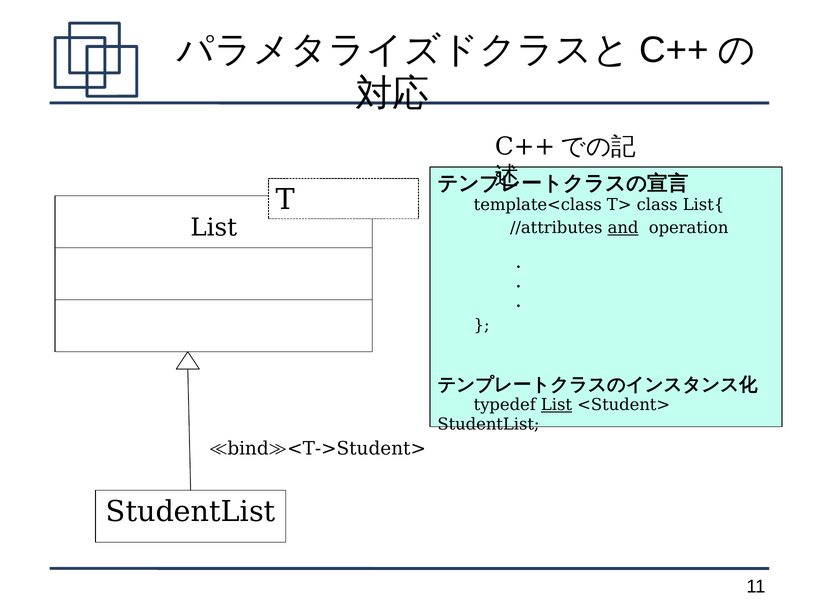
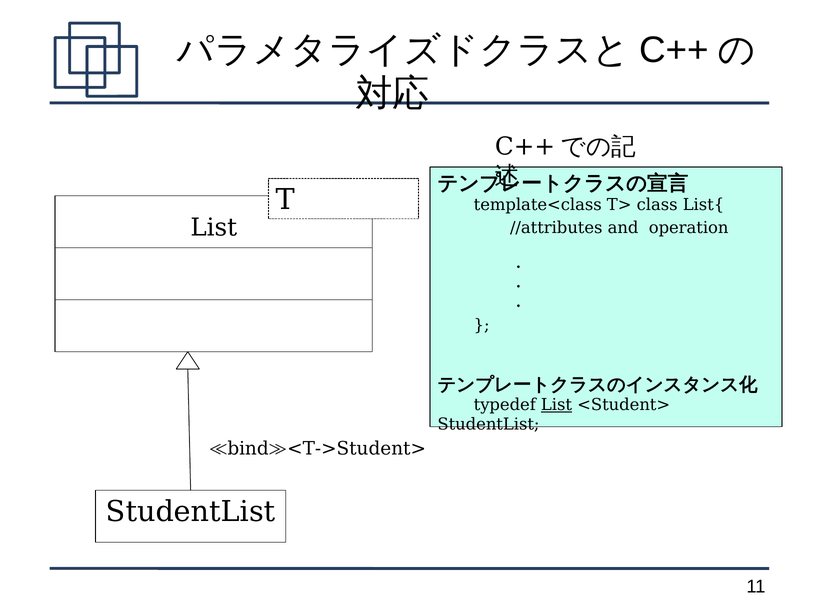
and underline: present -> none
